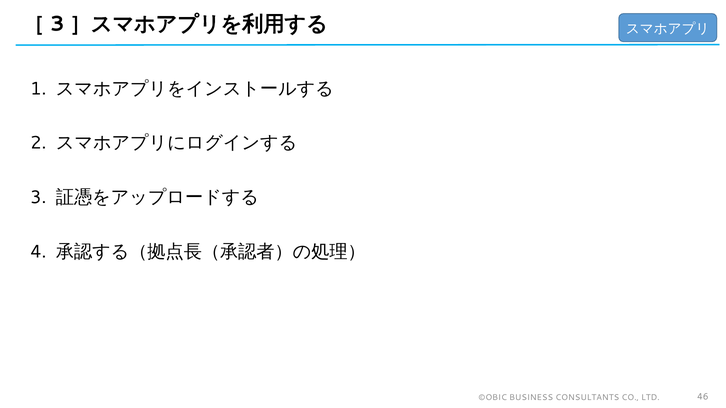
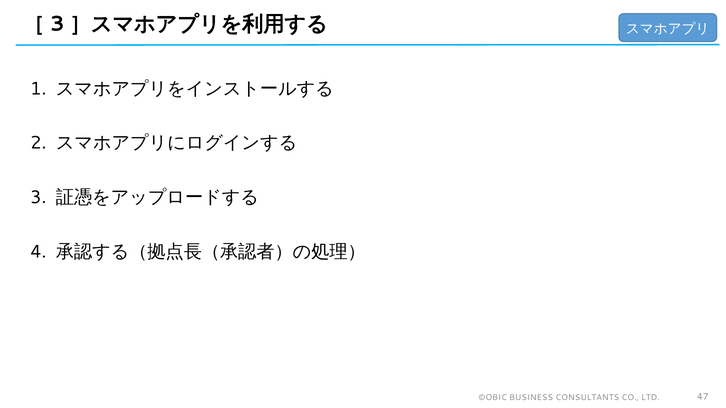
46: 46 -> 47
